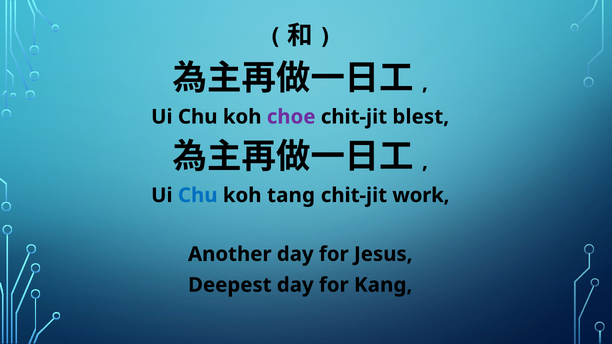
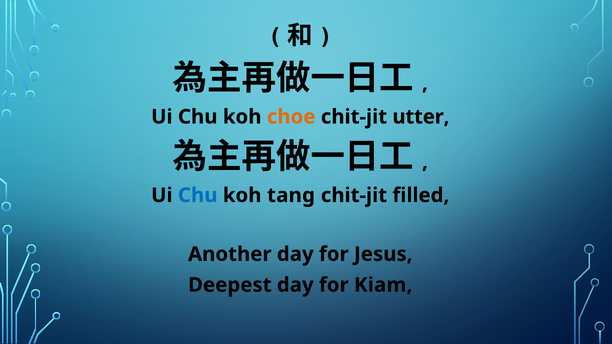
choe colour: purple -> orange
blest: blest -> utter
work: work -> filled
Kang: Kang -> Kiam
